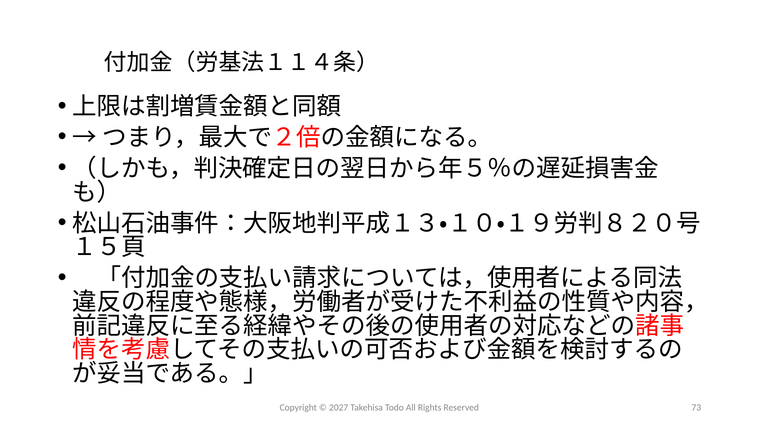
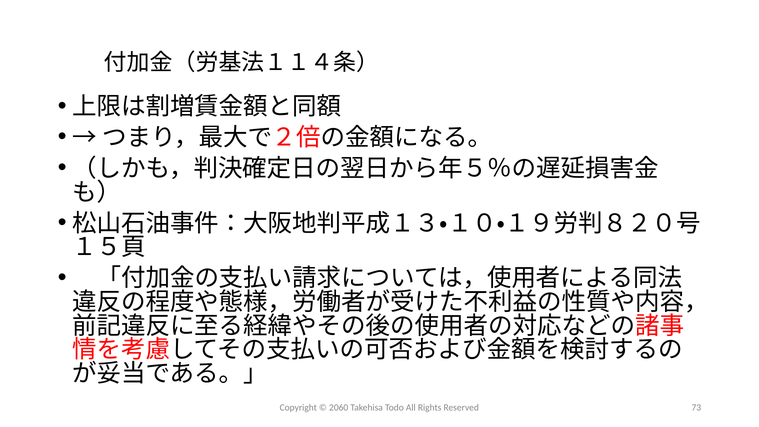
2027: 2027 -> 2060
